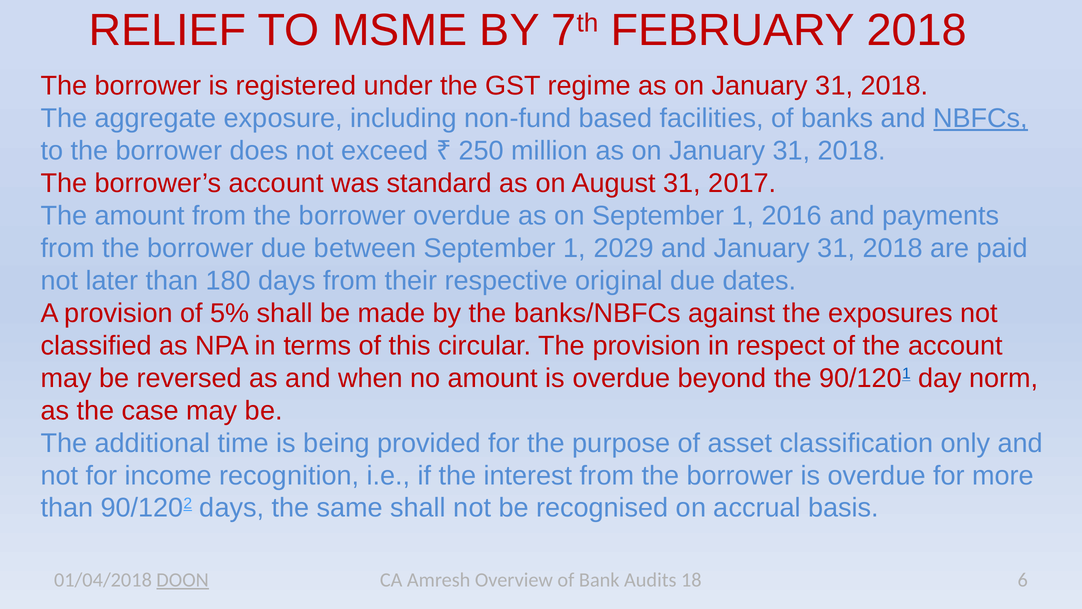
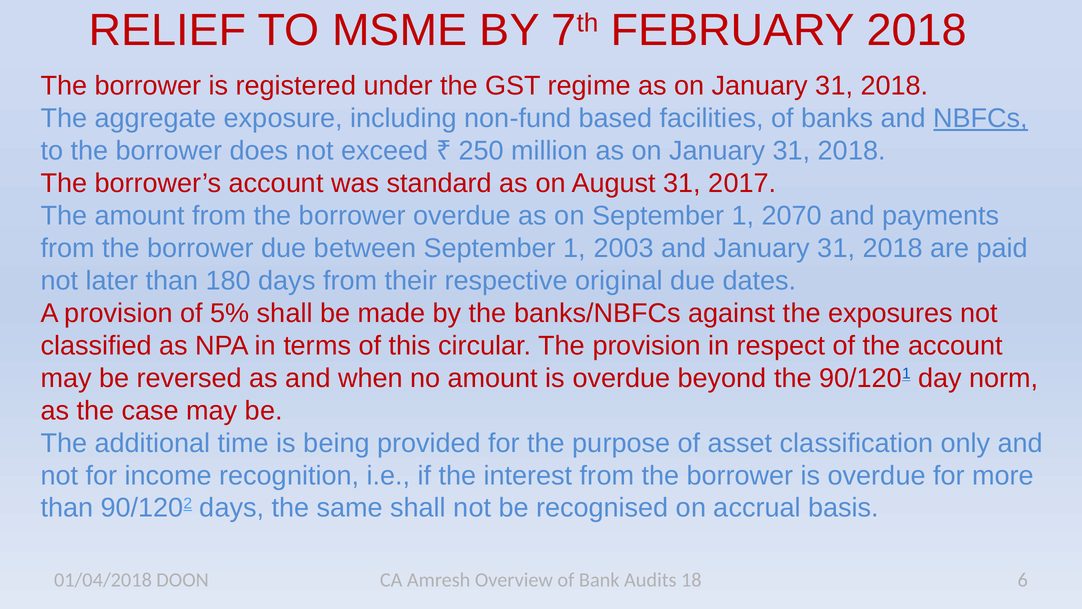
2016: 2016 -> 2070
2029: 2029 -> 2003
DOON underline: present -> none
